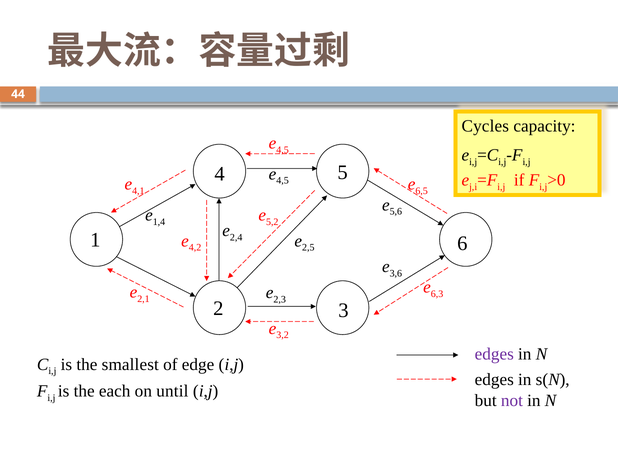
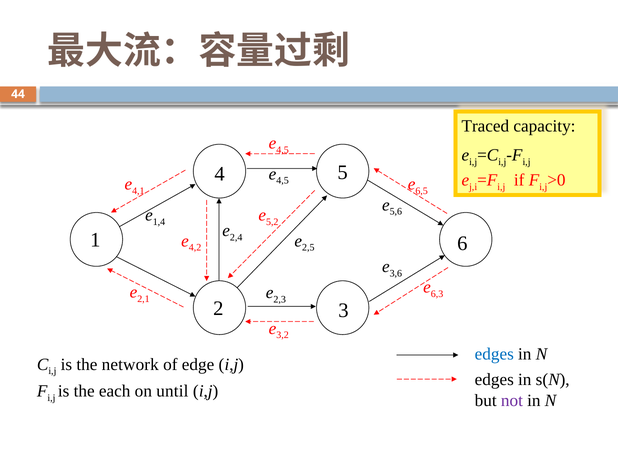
Cycles: Cycles -> Traced
edges at (494, 354) colour: purple -> blue
smallest: smallest -> network
